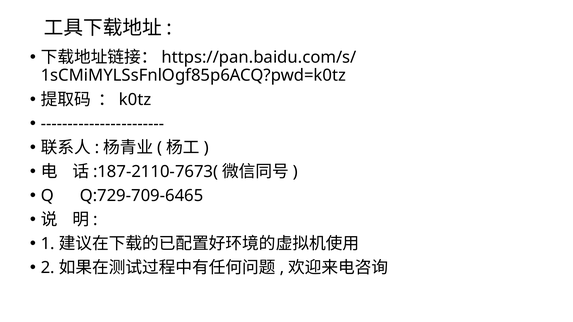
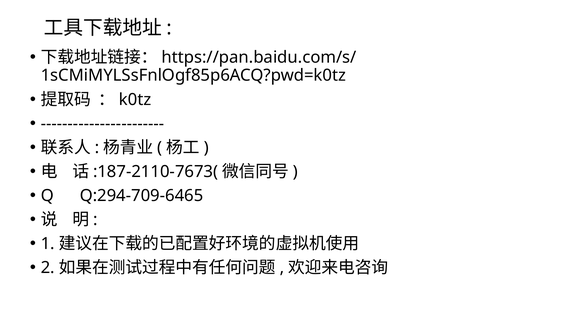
Q:729-709-6465: Q:729-709-6465 -> Q:294-709-6465
